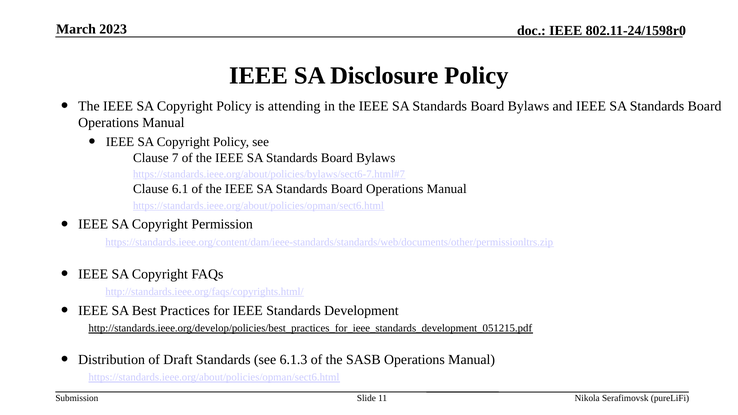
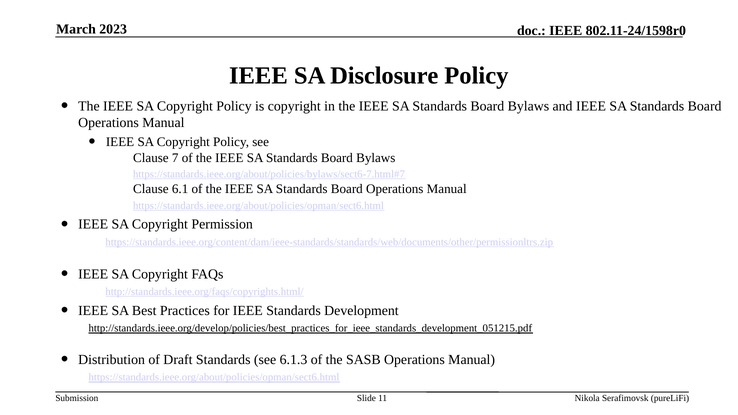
is attending: attending -> copyright
